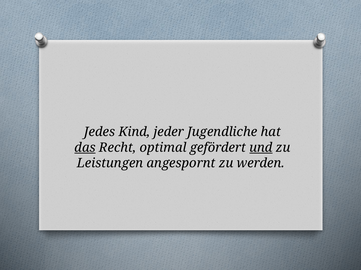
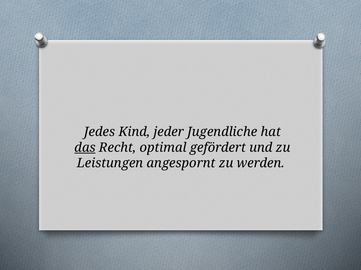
und underline: present -> none
